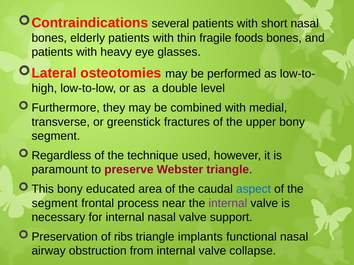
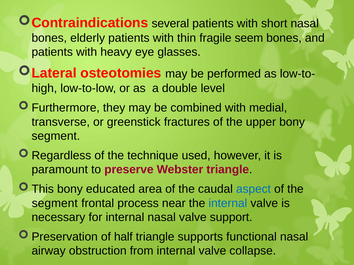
foods: foods -> seem
internal at (228, 204) colour: purple -> blue
ribs: ribs -> half
implants: implants -> supports
